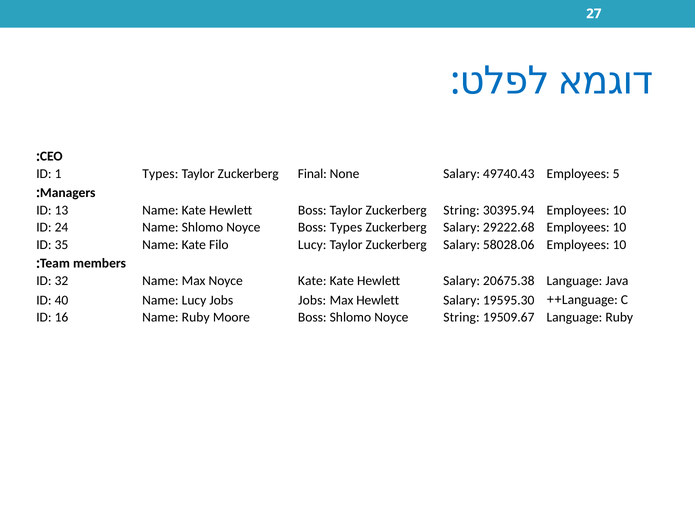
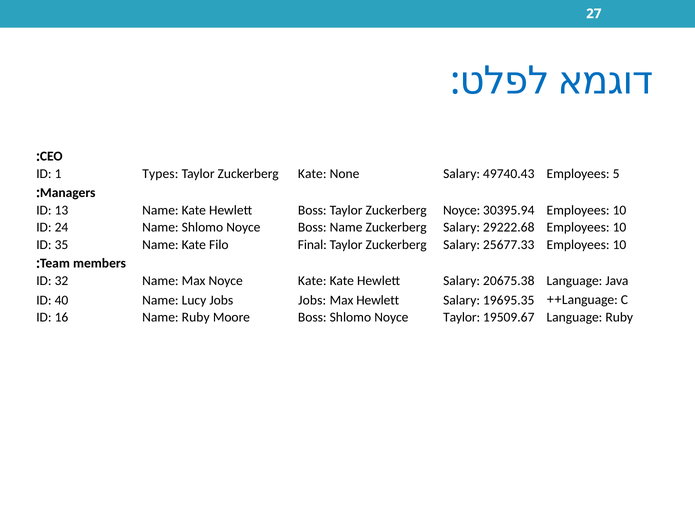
Zuckerberg Final: Final -> Kate
Zuckerberg String: String -> Noyce
Boss Types: Types -> Name
Filo Lucy: Lucy -> Final
58028.06: 58028.06 -> 25677.33
19595.30: 19595.30 -> 19695.35
Noyce String: String -> Taylor
